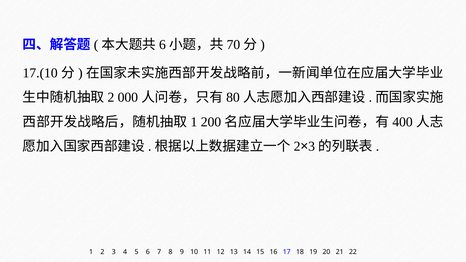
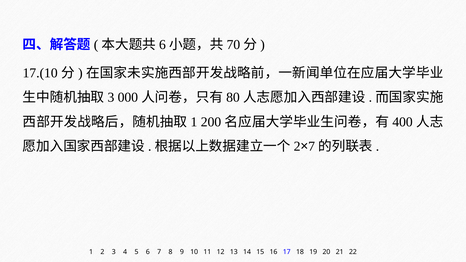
2 at (111, 97): 2 -> 3
3 at (312, 146): 3 -> 7
